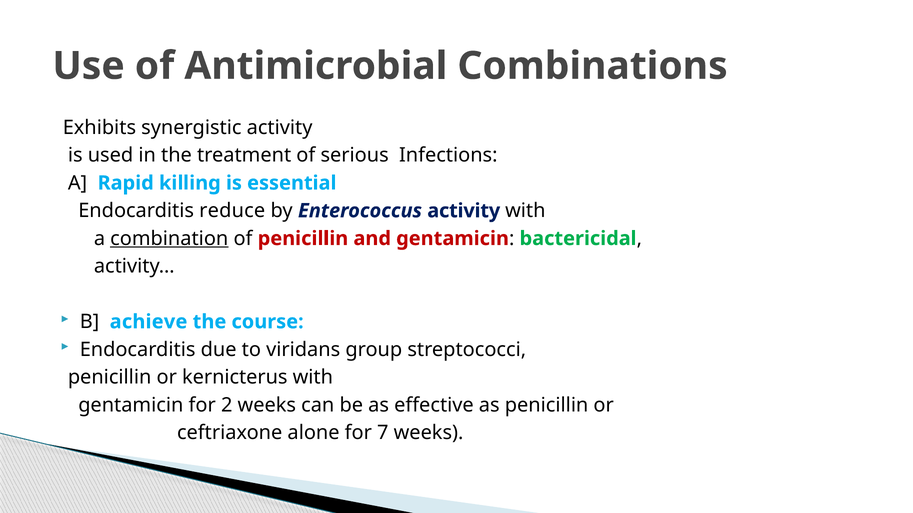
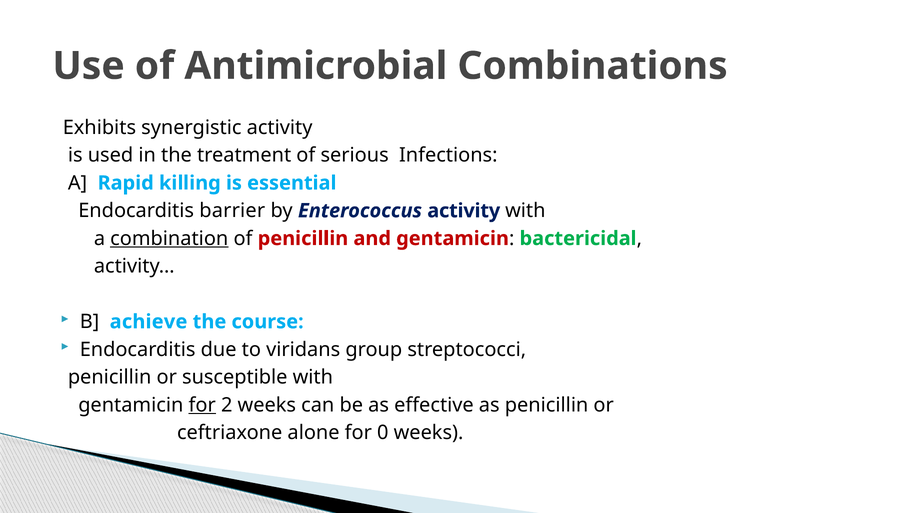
reduce: reduce -> barrier
kernicterus: kernicterus -> susceptible
for at (202, 405) underline: none -> present
7: 7 -> 0
